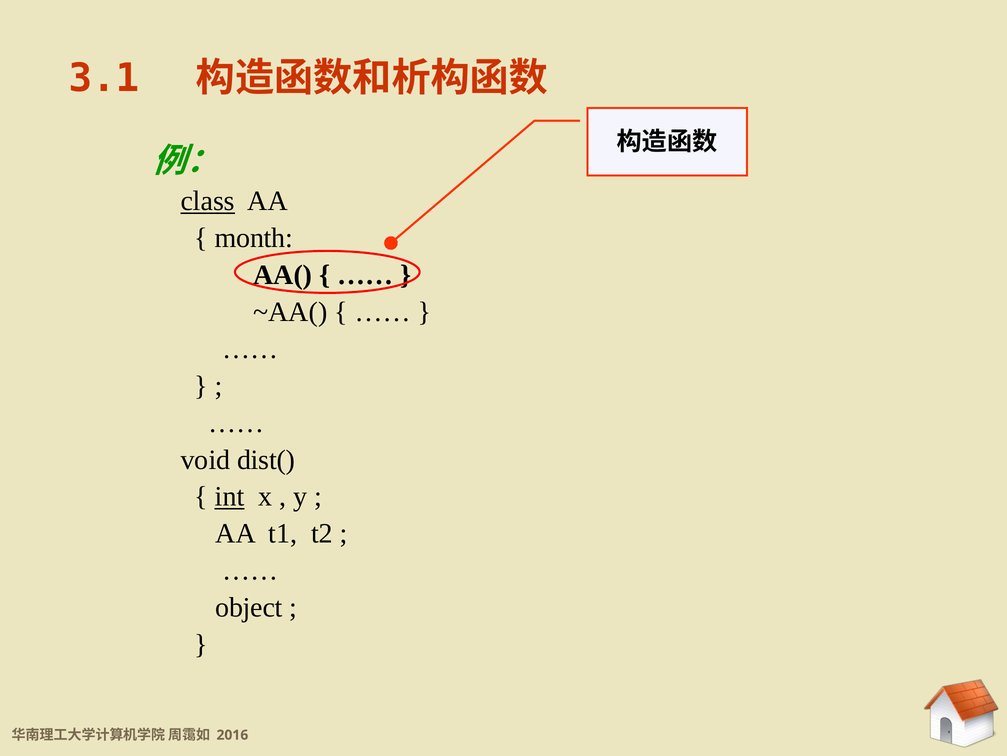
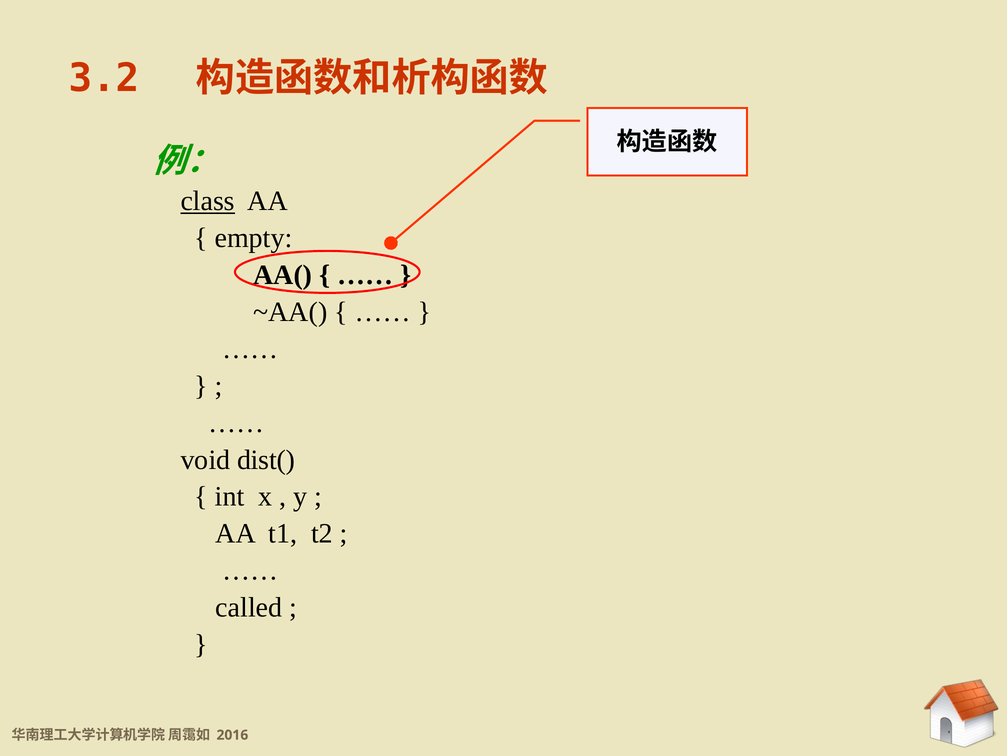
3.1: 3.1 -> 3.2
month: month -> empty
int underline: present -> none
object: object -> called
